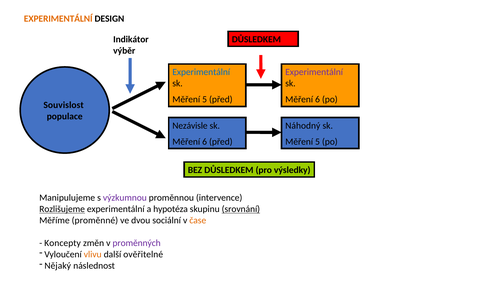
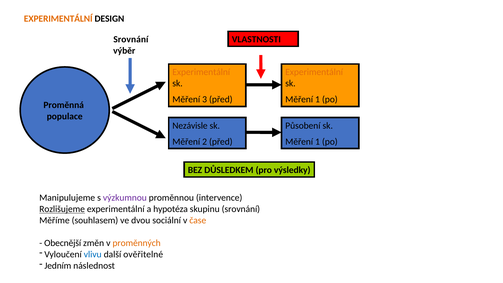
Indikátor at (131, 39): Indikátor -> Srovnání
DŮSLEDKEM at (256, 39): DŮSLEDKEM -> VLASTNOSTI
Experimentální at (201, 72) colour: blue -> orange
Experimentální at (314, 72) colour: purple -> orange
5 at (205, 100): 5 -> 3
6 at (318, 100): 6 -> 1
Souvislost: Souvislost -> Proměnná
Náhodný: Náhodný -> Působení
6 at (205, 142): 6 -> 2
5 at (318, 142): 5 -> 1
srovnání at (241, 209) underline: present -> none
proměnné: proměnné -> souhlasem
Koncepty: Koncepty -> Obecnější
proměnných colour: purple -> orange
vlivu colour: orange -> blue
Nějaký: Nějaký -> Jedním
